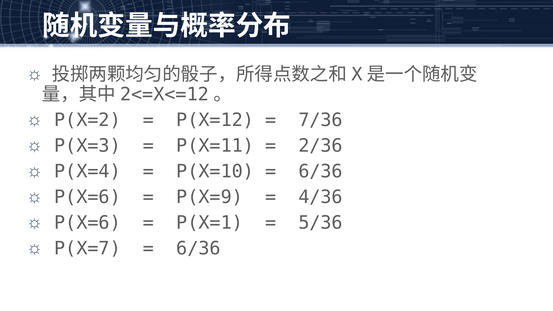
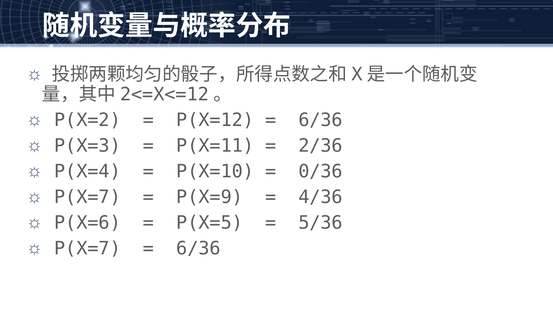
7/36 at (321, 120): 7/36 -> 6/36
6/36 at (321, 172): 6/36 -> 0/36
P(X=6 at (88, 197): P(X=6 -> P(X=7
P(X=1: P(X=1 -> P(X=5
